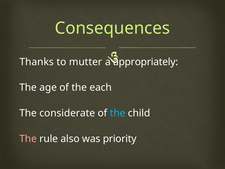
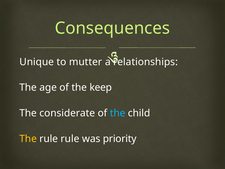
Thanks: Thanks -> Unique
appropriately: appropriately -> relationships
each: each -> keep
The at (28, 139) colour: pink -> yellow
rule also: also -> rule
